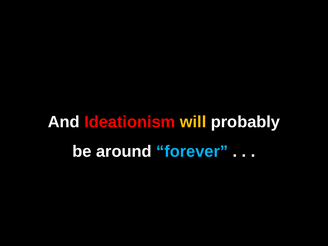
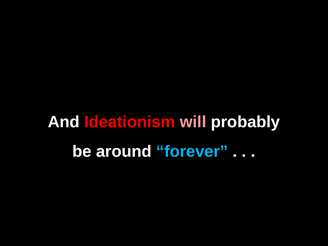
will colour: yellow -> pink
